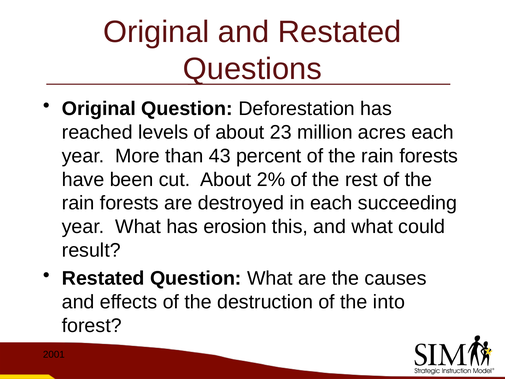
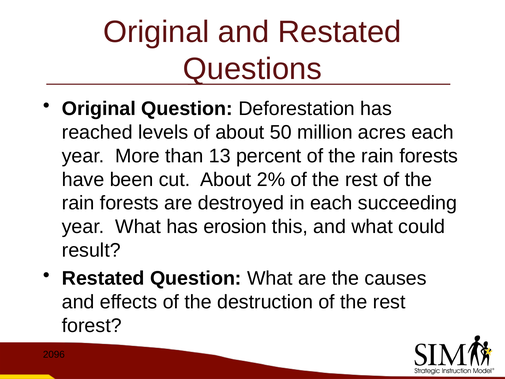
23: 23 -> 50
43: 43 -> 13
destruction of the into: into -> rest
2001: 2001 -> 2096
